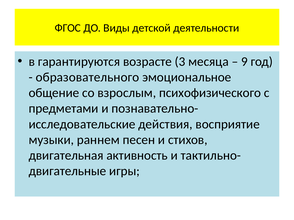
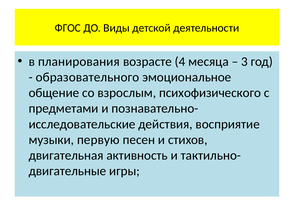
гарантируются: гарантируются -> планирования
3: 3 -> 4
9: 9 -> 3
раннем: раннем -> первую
